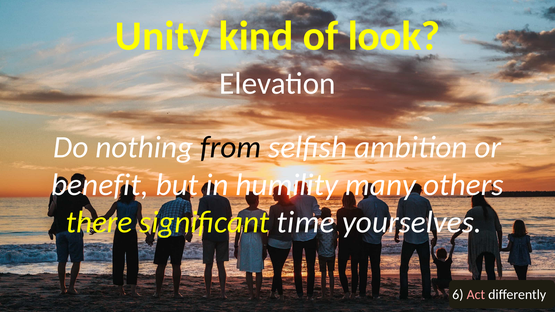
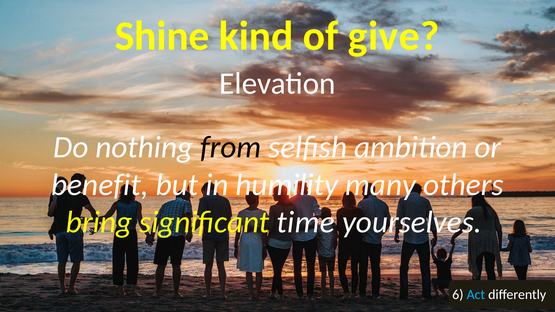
Unity: Unity -> Shine
look: look -> give
there: there -> bring
Act colour: pink -> light blue
